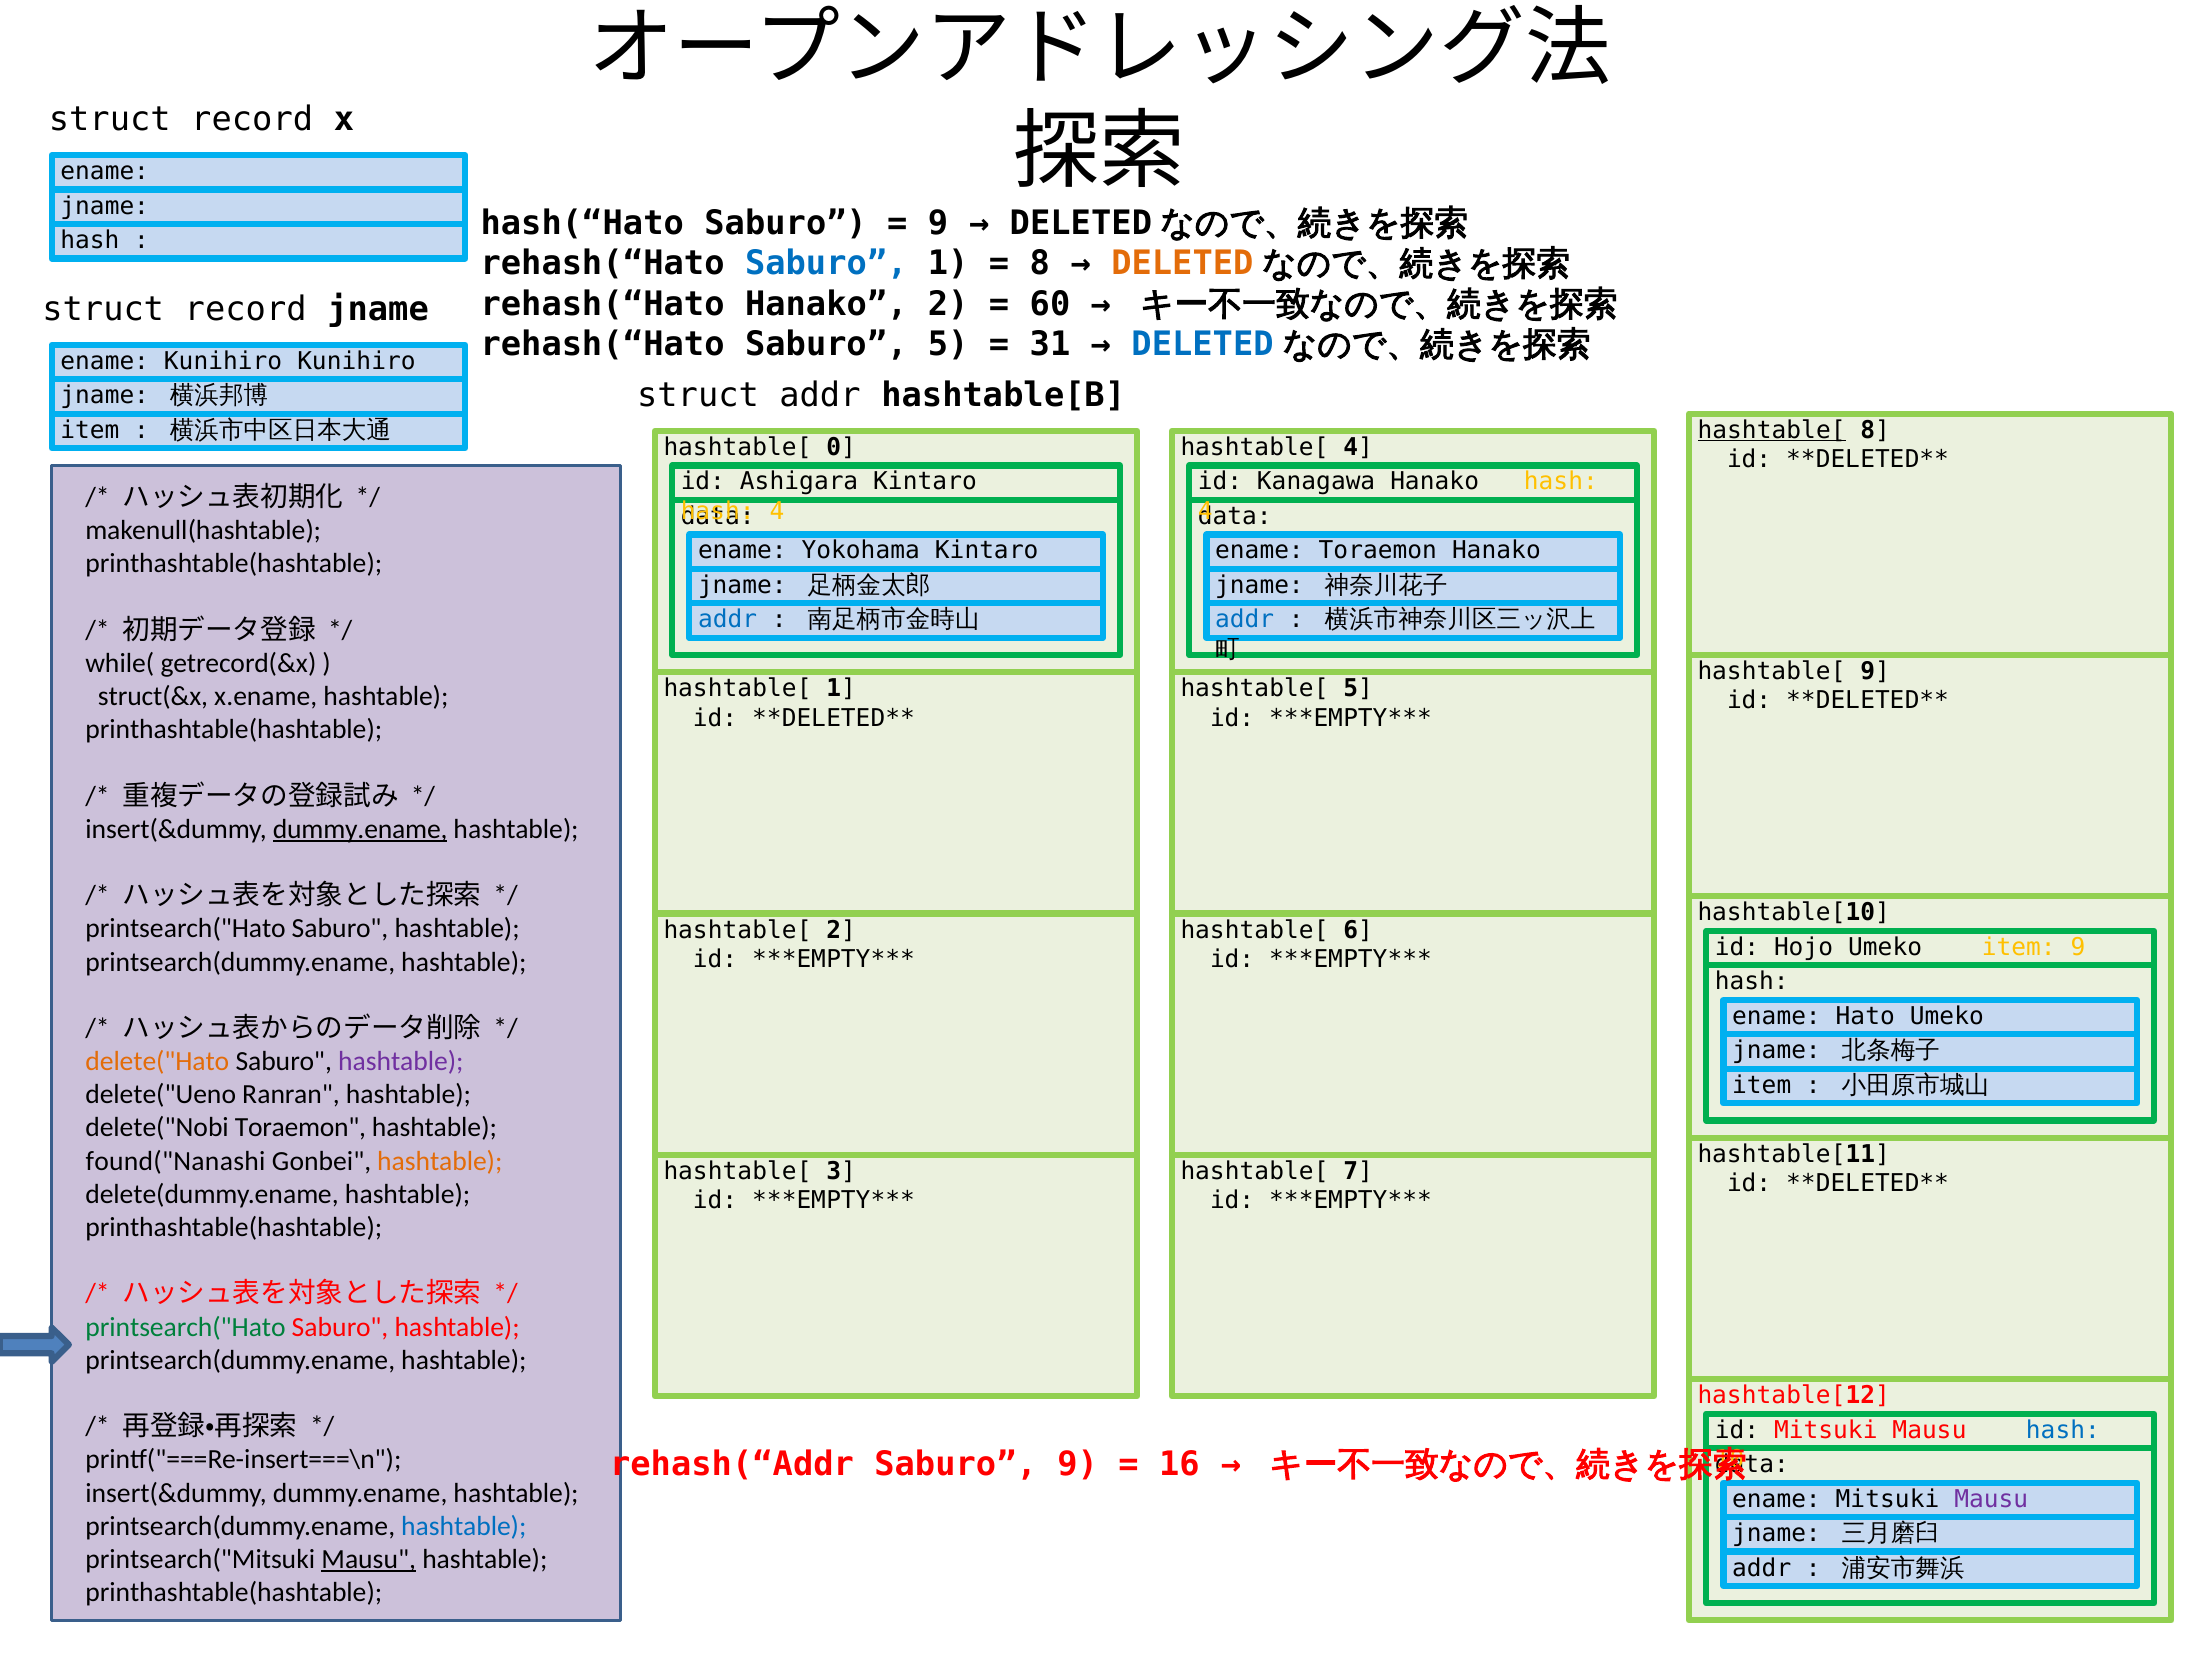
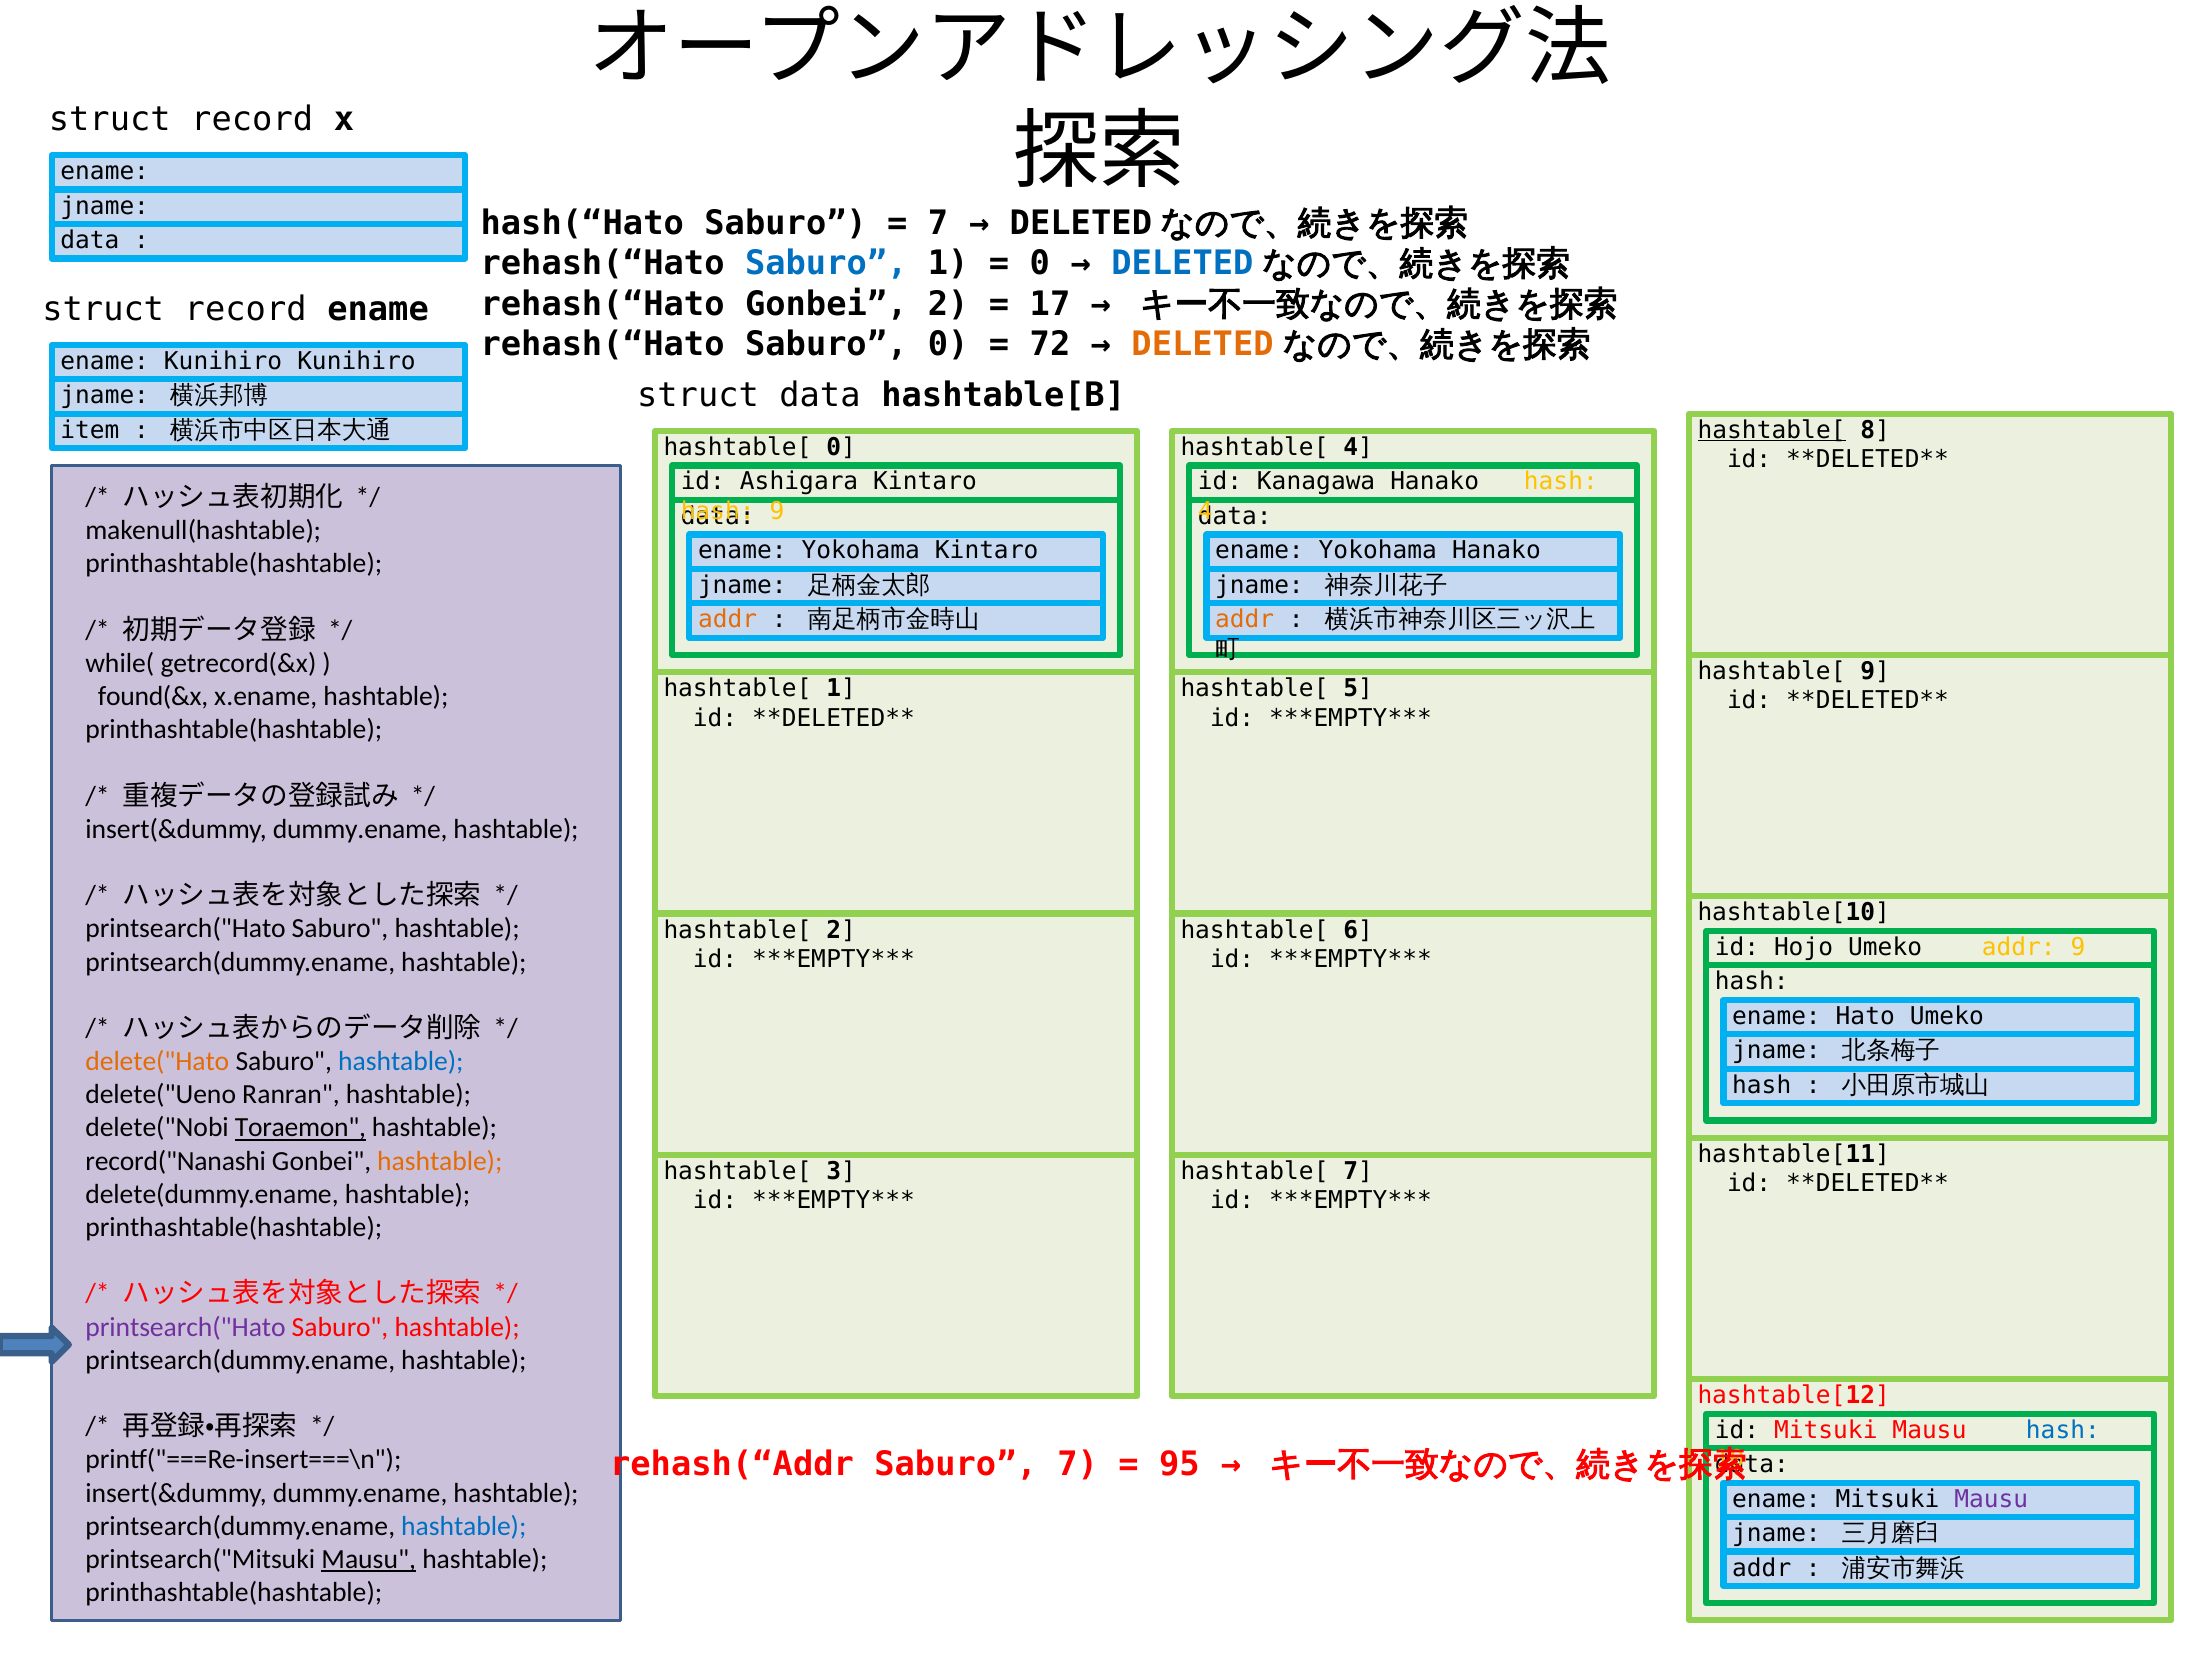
9 at (938, 223): 9 -> 7
hash at (90, 240): hash -> data
8 at (1040, 263): 8 -> 0
DELETED at (1182, 263) colour: orange -> blue
rehash(“Hato Hanako: Hanako -> Gonbei
60: 60 -> 17
record jname: jname -> ename
Saburo 5: 5 -> 0
31: 31 -> 72
DELETED at (1203, 344) colour: blue -> orange
struct addr: addr -> data
4 at (777, 511): 4 -> 9
Toraemon at (1378, 551): Toraemon -> Yokohama
addr at (728, 620) colour: blue -> orange
addr at (1245, 620) colour: blue -> orange
struct(&x: struct(&x -> found(&x
dummy.ename at (360, 829) underline: present -> none
item at (2019, 947): item -> addr
hashtable at (401, 1061) colour: purple -> blue
item at (1762, 1085): item -> hash
Toraemon at (300, 1127) underline: none -> present
found("Nanashi: found("Nanashi -> record("Nanashi
printsearch("Hato at (186, 1327) colour: green -> purple
Saburo 9: 9 -> 7
16: 16 -> 95
